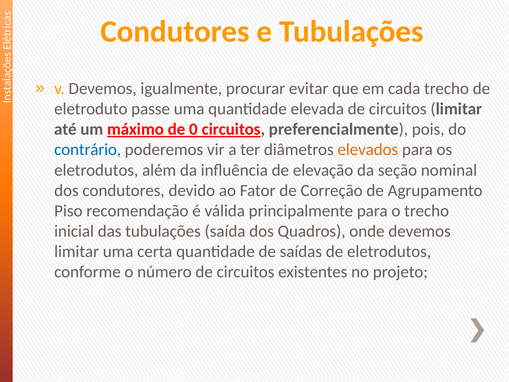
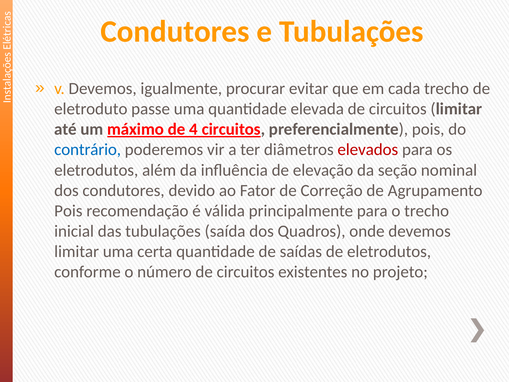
0: 0 -> 4
elevados colour: orange -> red
Piso at (68, 211): Piso -> Pois
